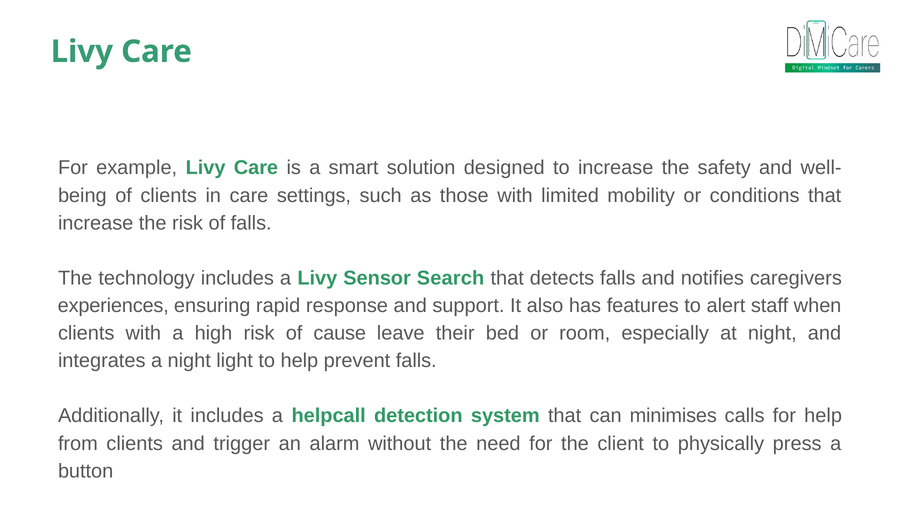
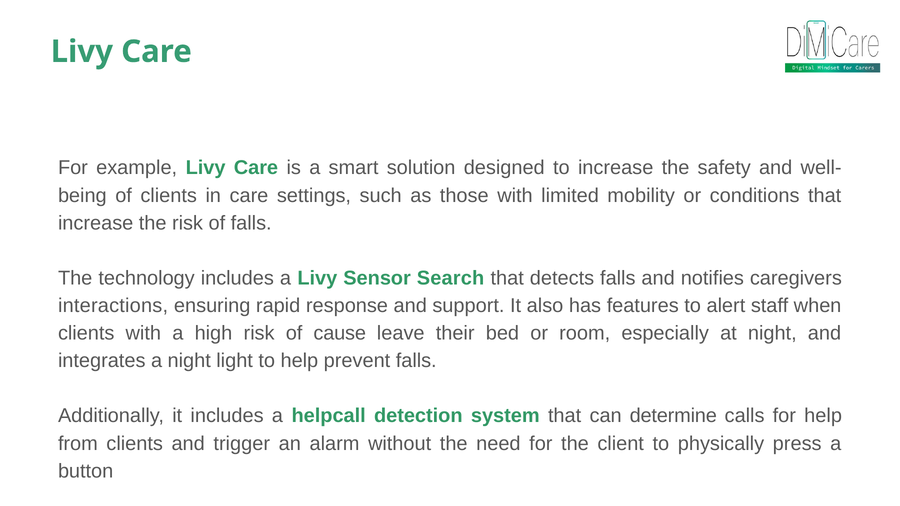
experiences: experiences -> interactions
minimises: minimises -> determine
